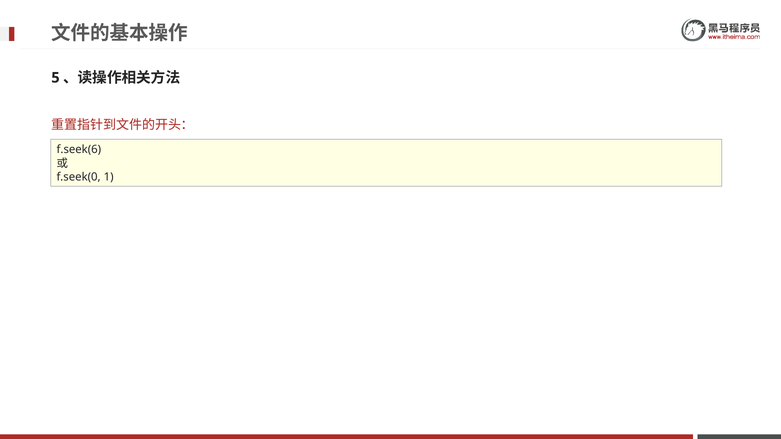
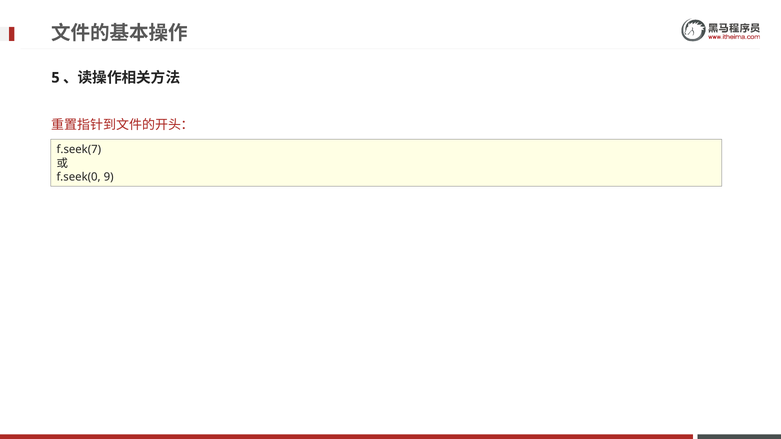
f.seek(6: f.seek(6 -> f.seek(7
1: 1 -> 9
